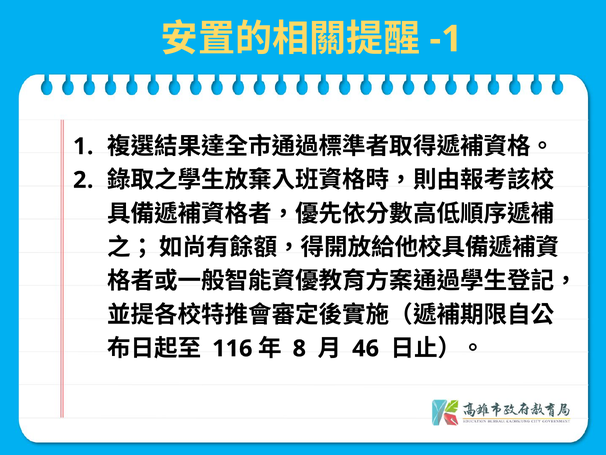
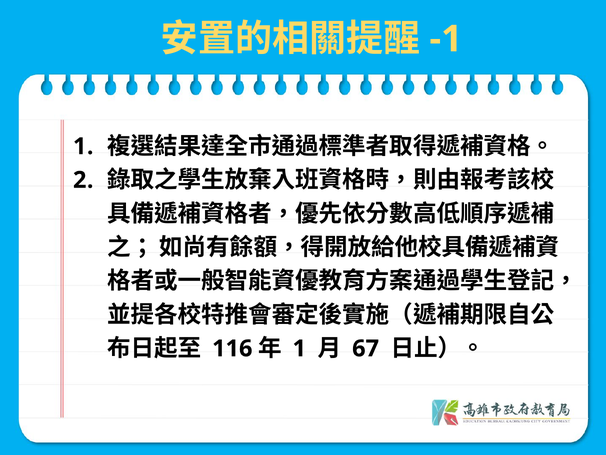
8 at (299, 348): 8 -> 1
46: 46 -> 67
